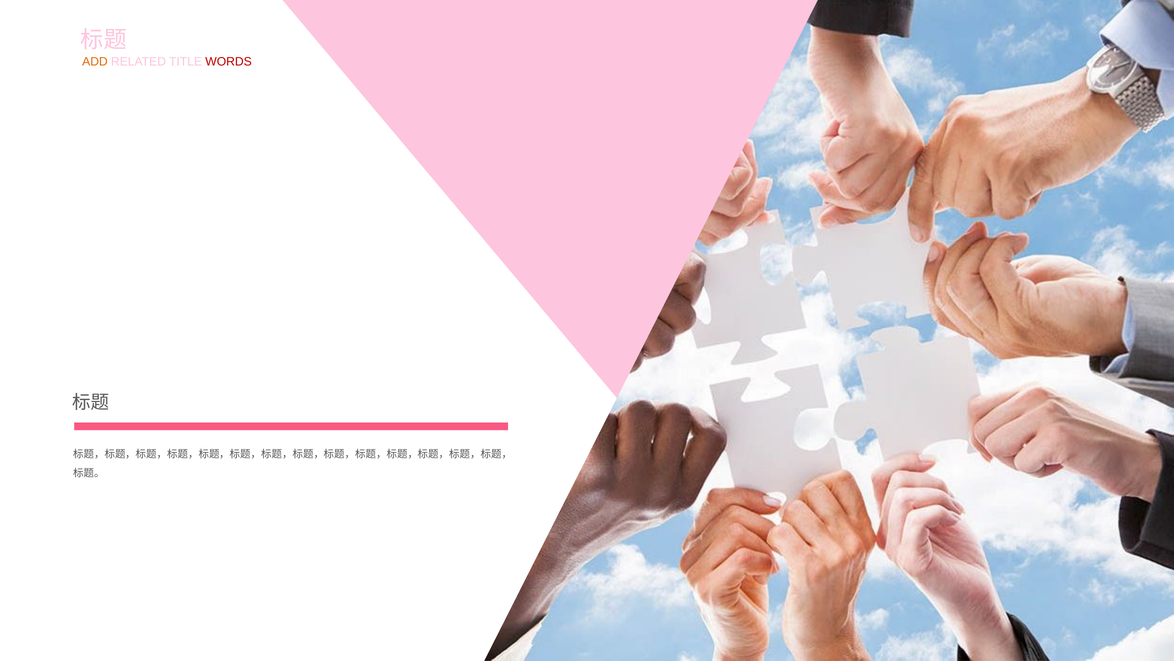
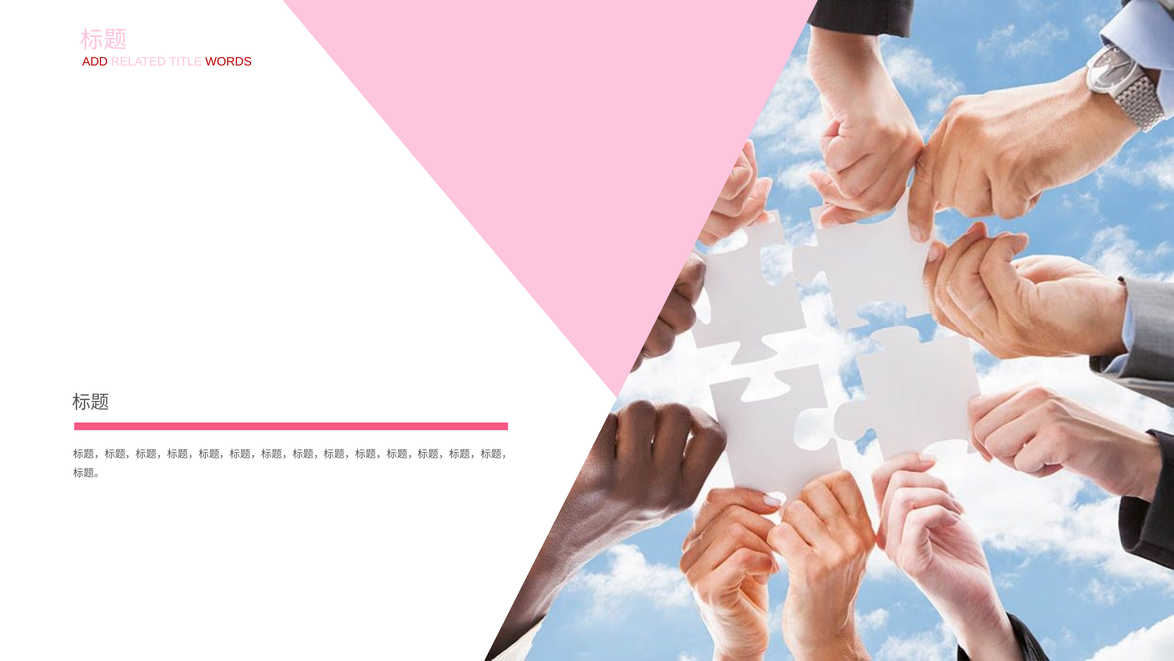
ADD colour: orange -> red
